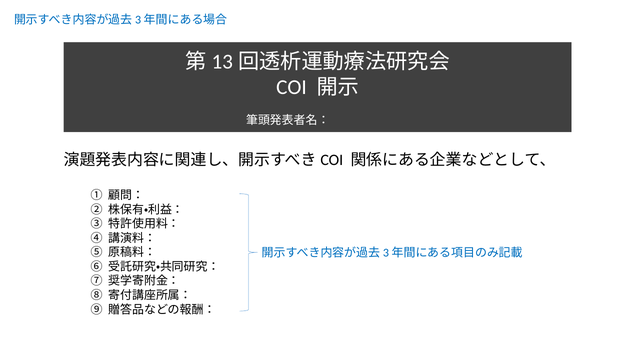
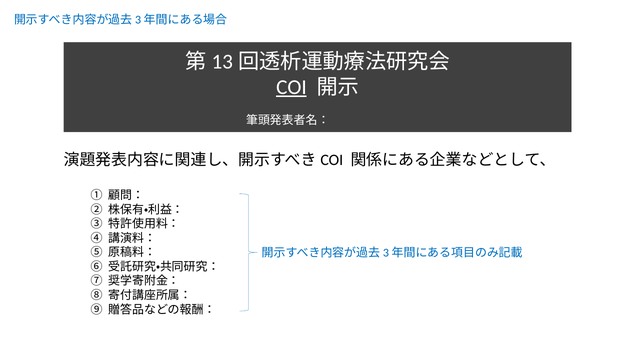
COI underline: none -> present
